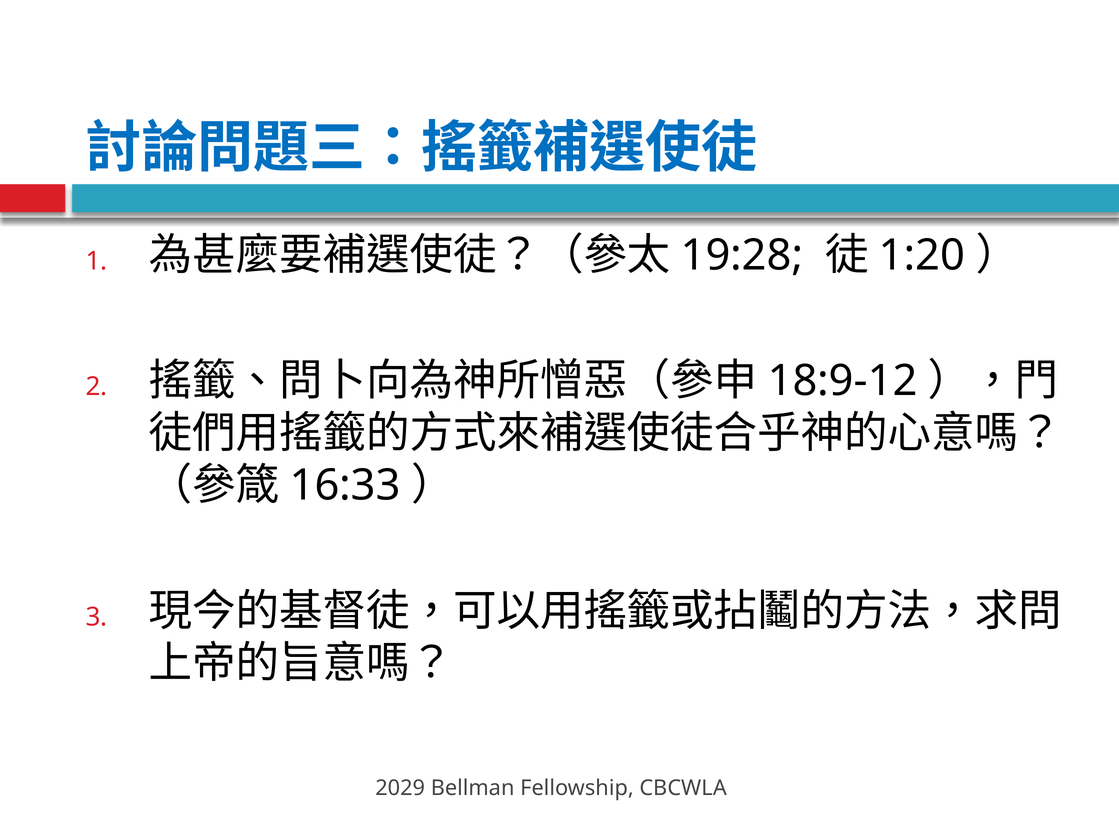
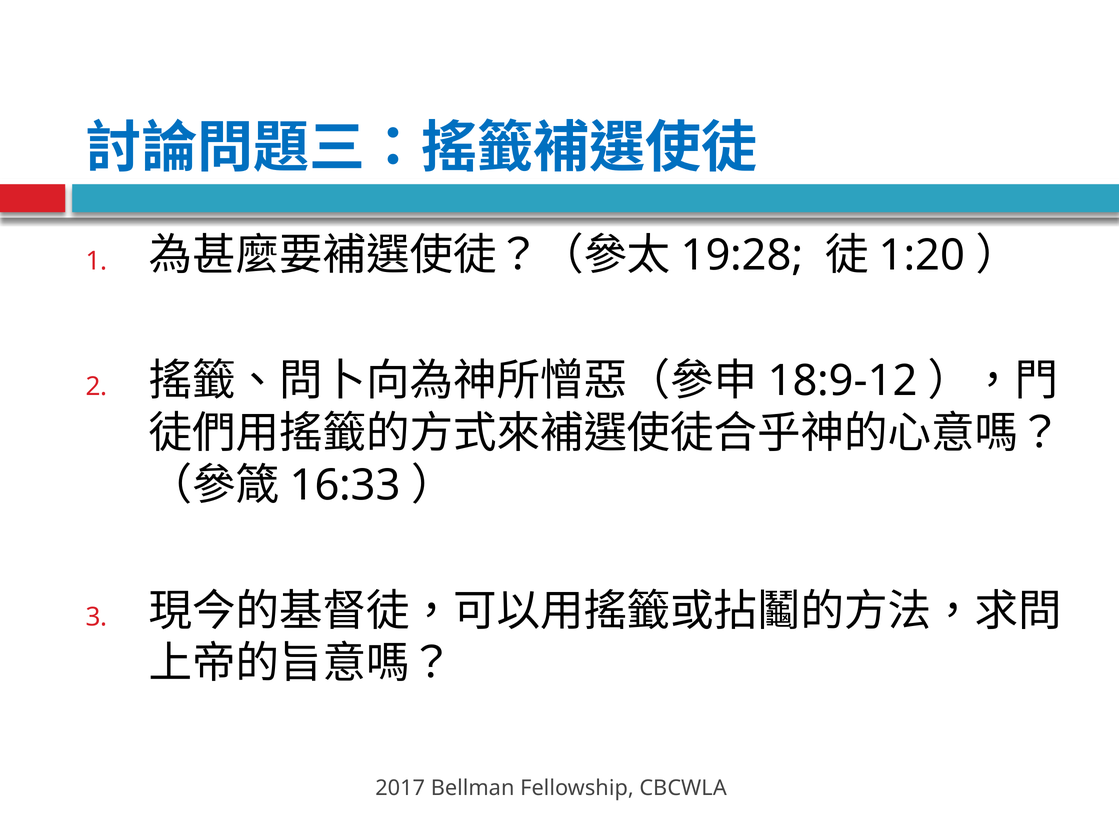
2029: 2029 -> 2017
